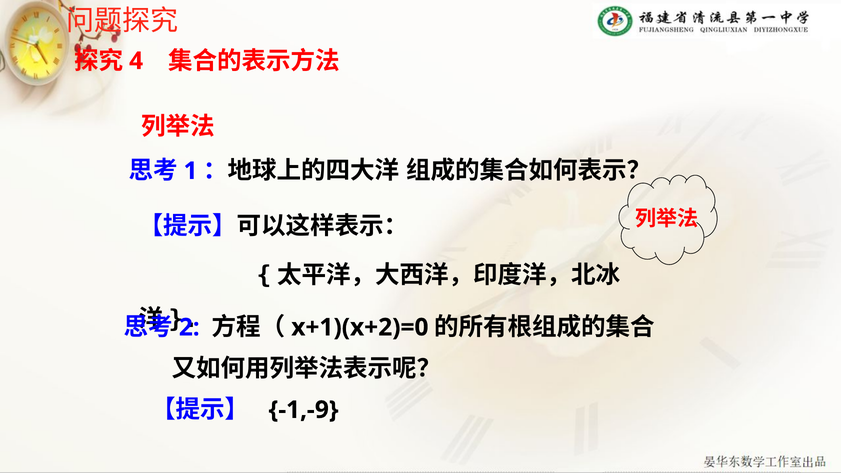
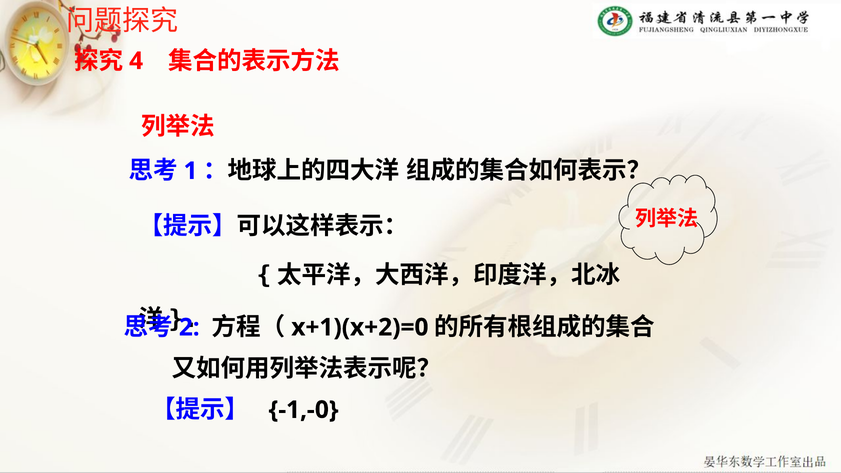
-1,-9: -1,-9 -> -1,-0
